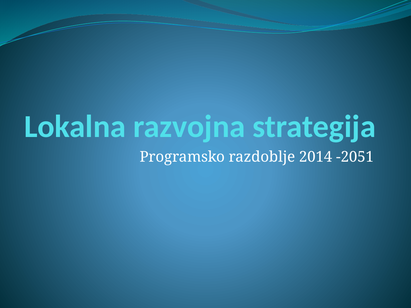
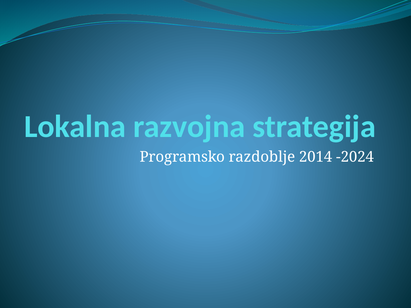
-2051: -2051 -> -2024
